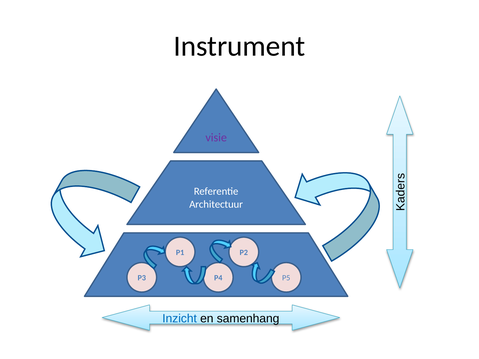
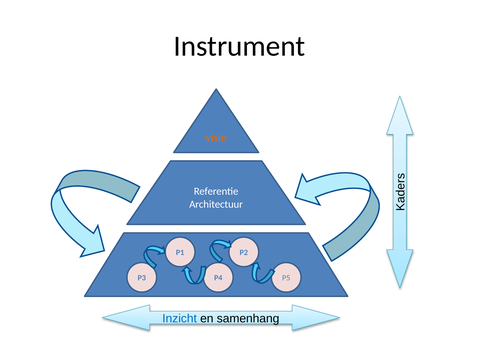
visie colour: purple -> orange
